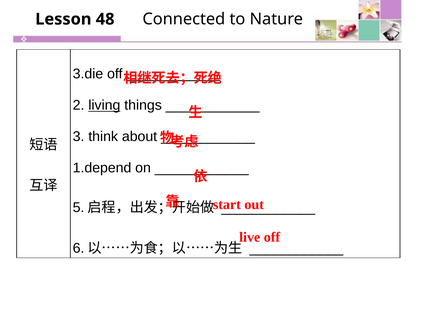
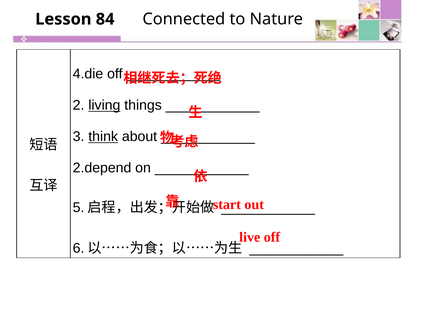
48: 48 -> 84
3.die: 3.die -> 4.die
think underline: none -> present
1.depend: 1.depend -> 2.depend
